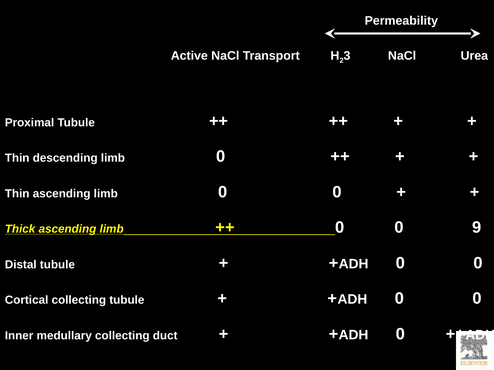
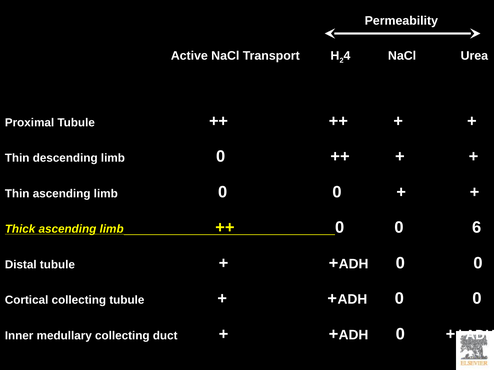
3: 3 -> 4
9: 9 -> 6
